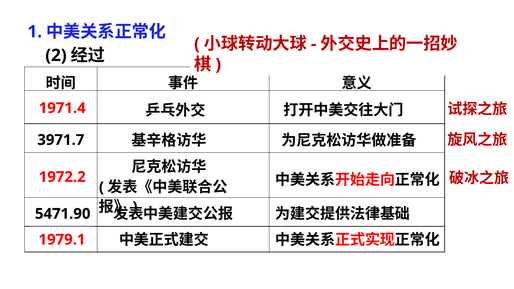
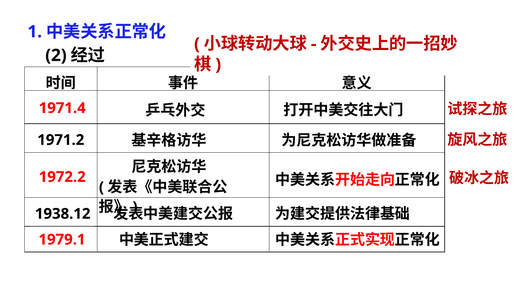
3971.7: 3971.7 -> 1971.2
5471.90: 5471.90 -> 1938.12
